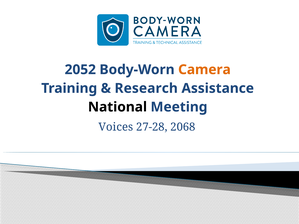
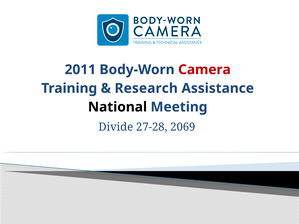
2052: 2052 -> 2011
Camera colour: orange -> red
Voices: Voices -> Divide
2068: 2068 -> 2069
